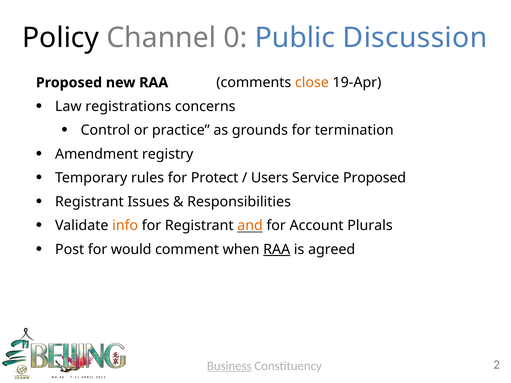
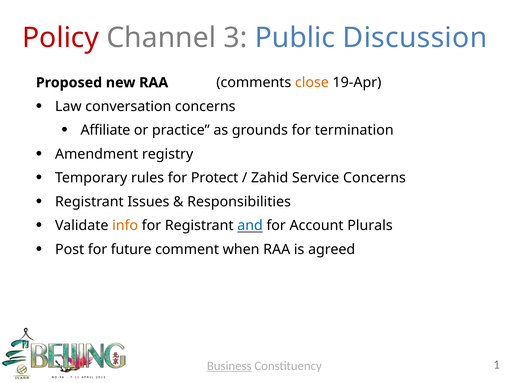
Policy colour: black -> red
0: 0 -> 3
registrations: registrations -> conversation
Control: Control -> Affiliate
Users: Users -> Zahid
Service Proposed: Proposed -> Concerns
and colour: orange -> blue
would: would -> future
RAA at (277, 250) underline: present -> none
2: 2 -> 1
